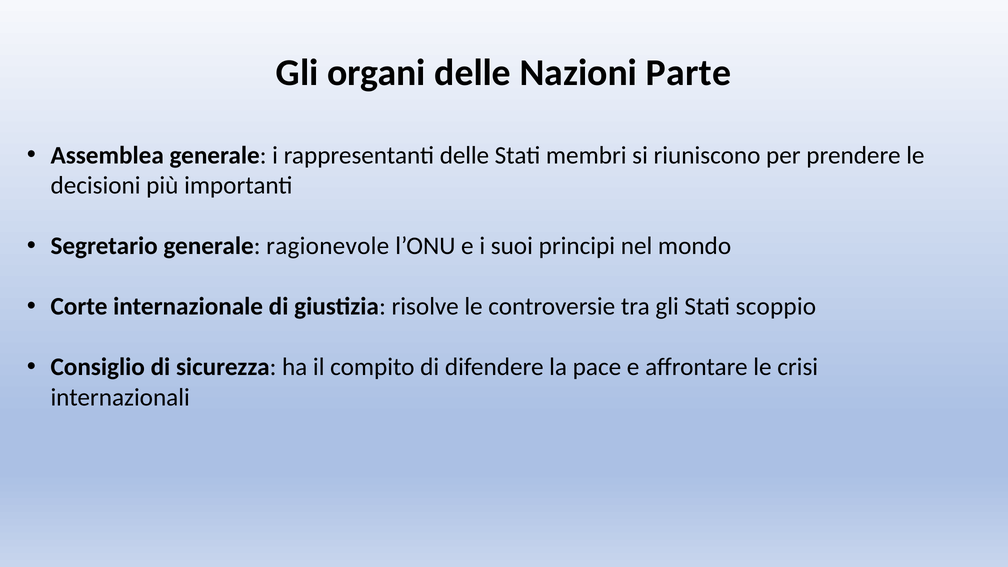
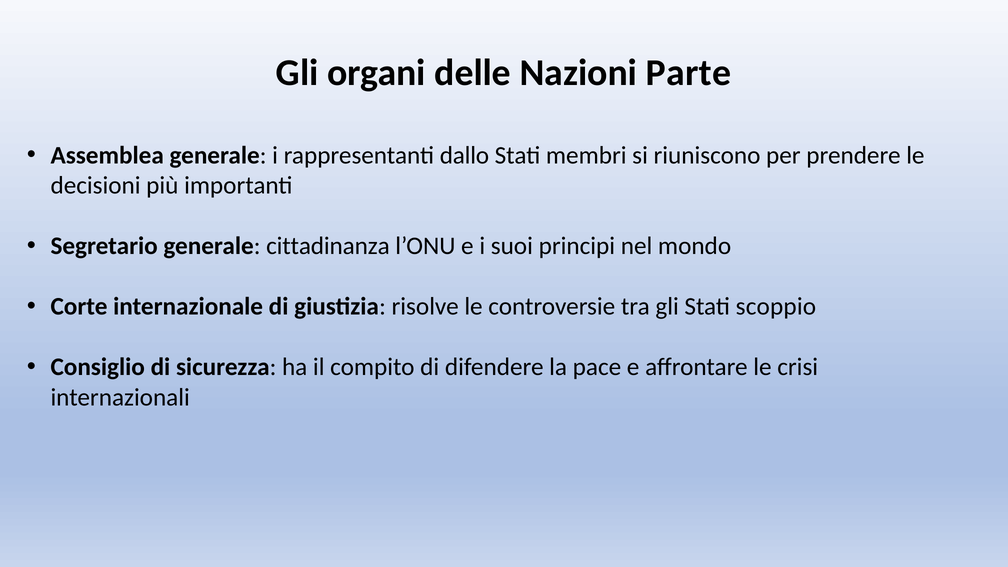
rappresentanti delle: delle -> dallo
ragionevole: ragionevole -> cittadinanza
